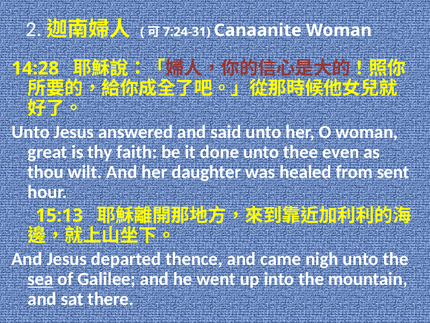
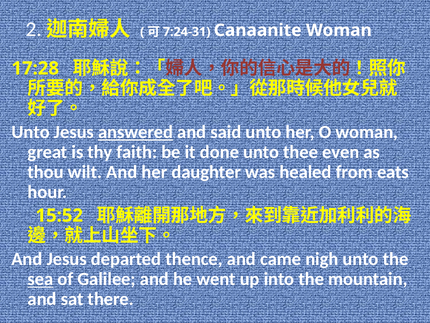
14:28: 14:28 -> 17:28
answered underline: none -> present
sent: sent -> eats
15:13: 15:13 -> 15:52
